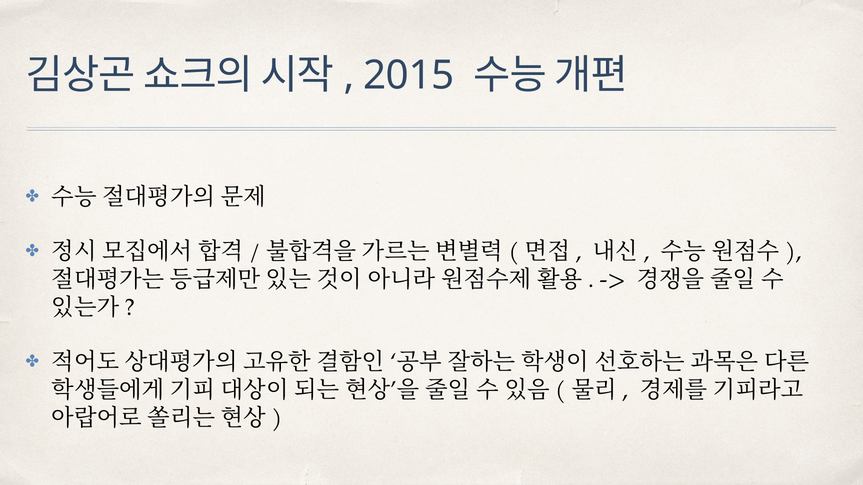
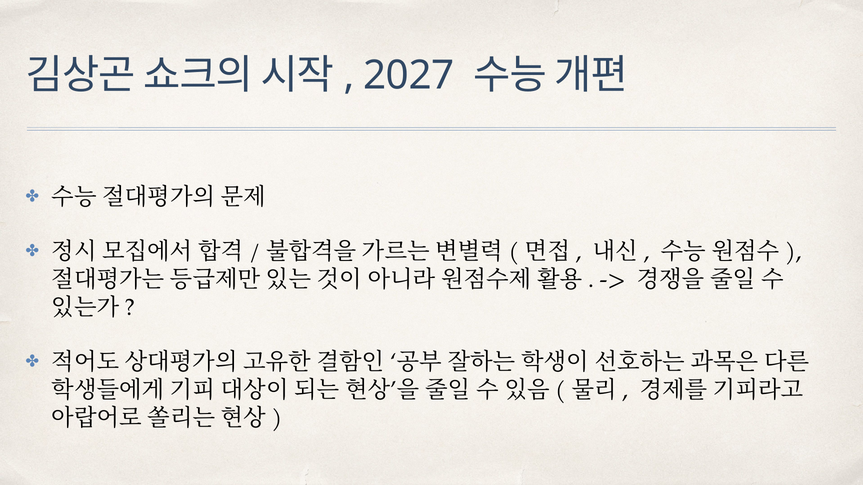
2015: 2015 -> 2027
